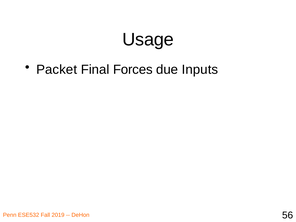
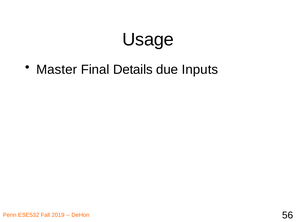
Packet: Packet -> Master
Forces: Forces -> Details
